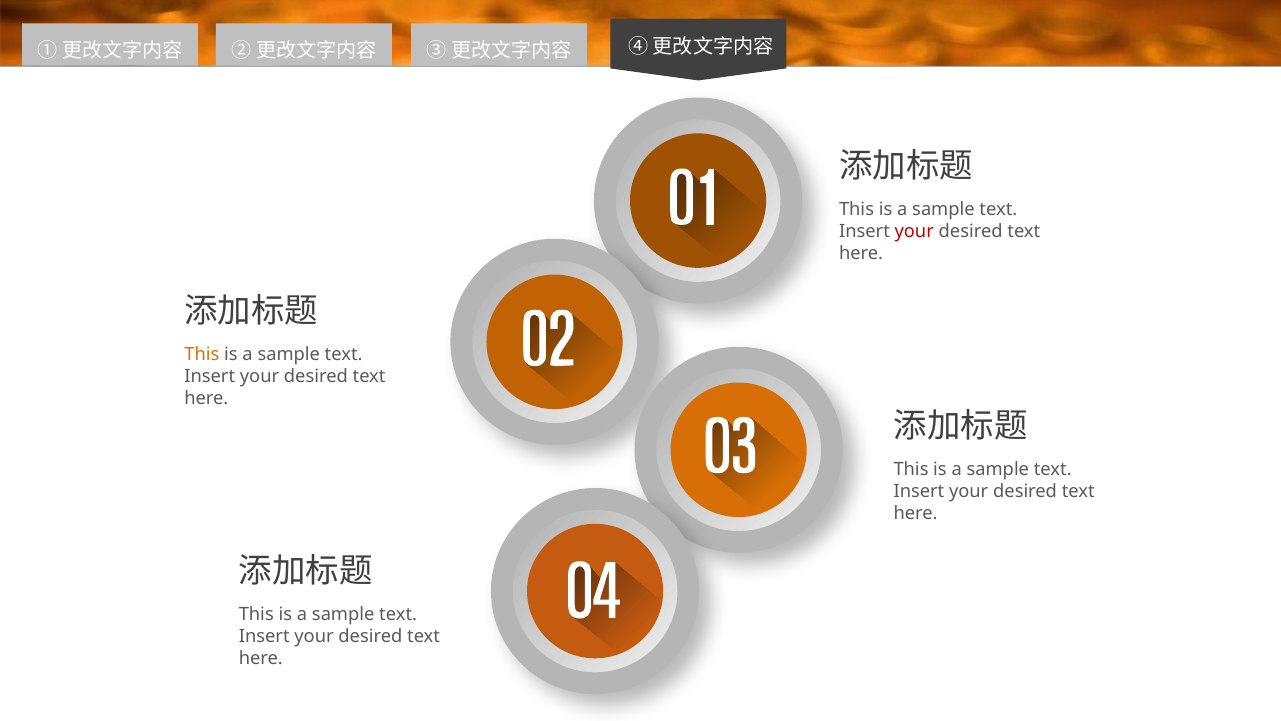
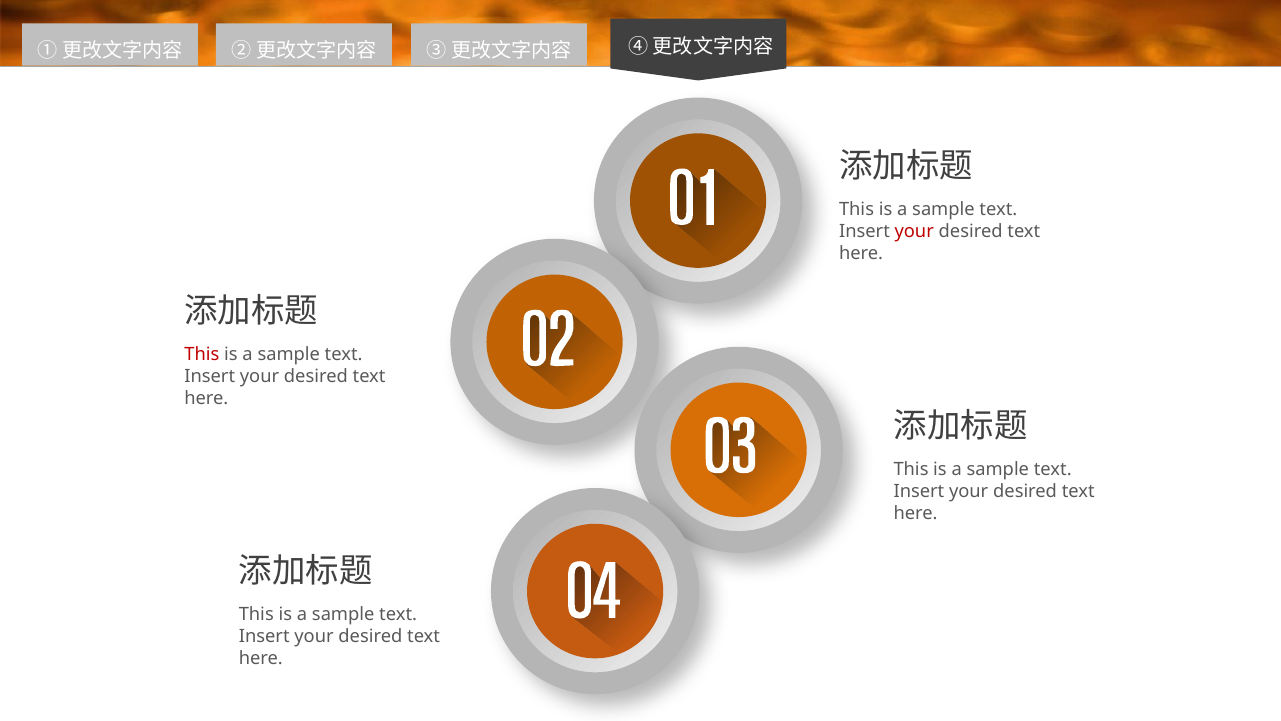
This at (202, 354) colour: orange -> red
